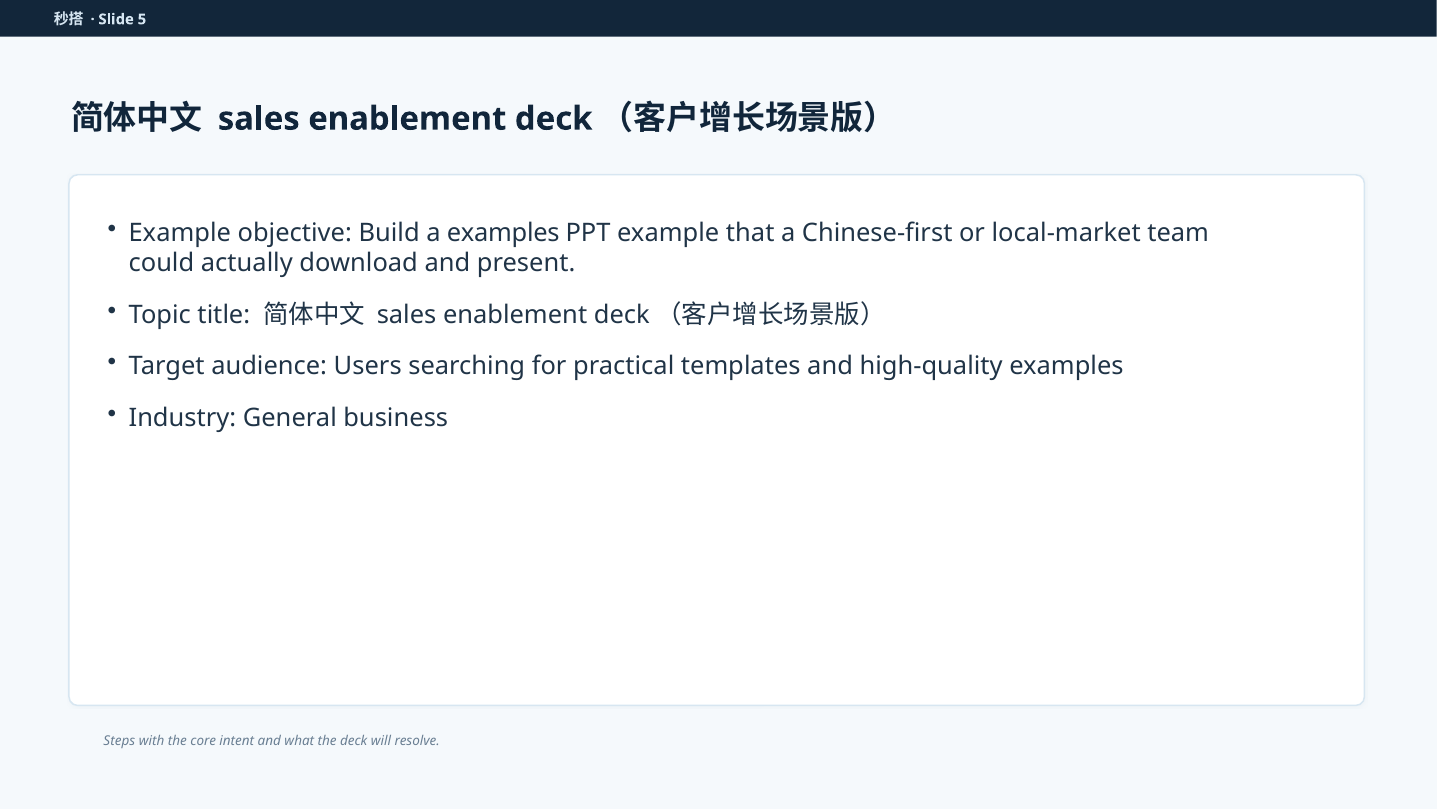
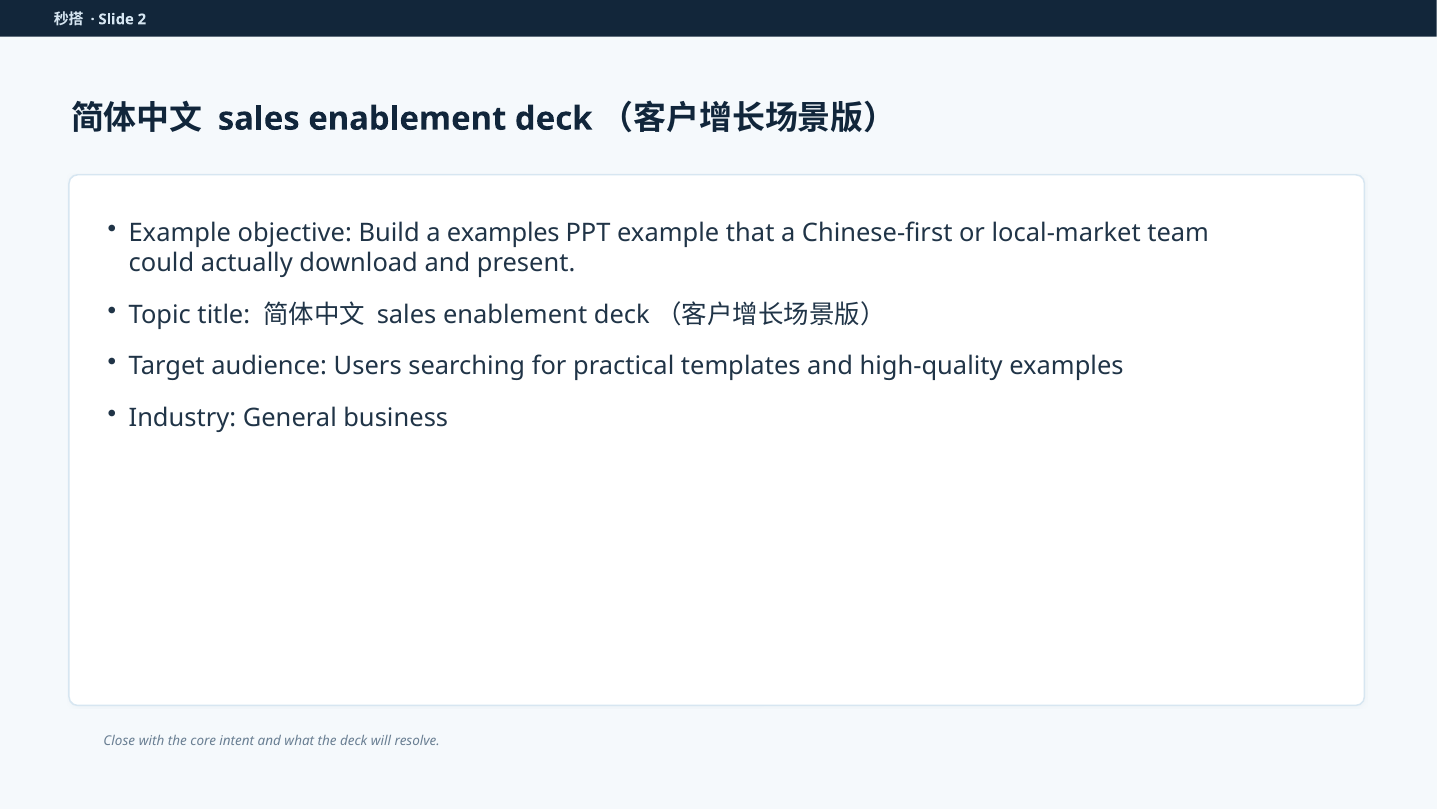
5: 5 -> 2
Steps: Steps -> Close
